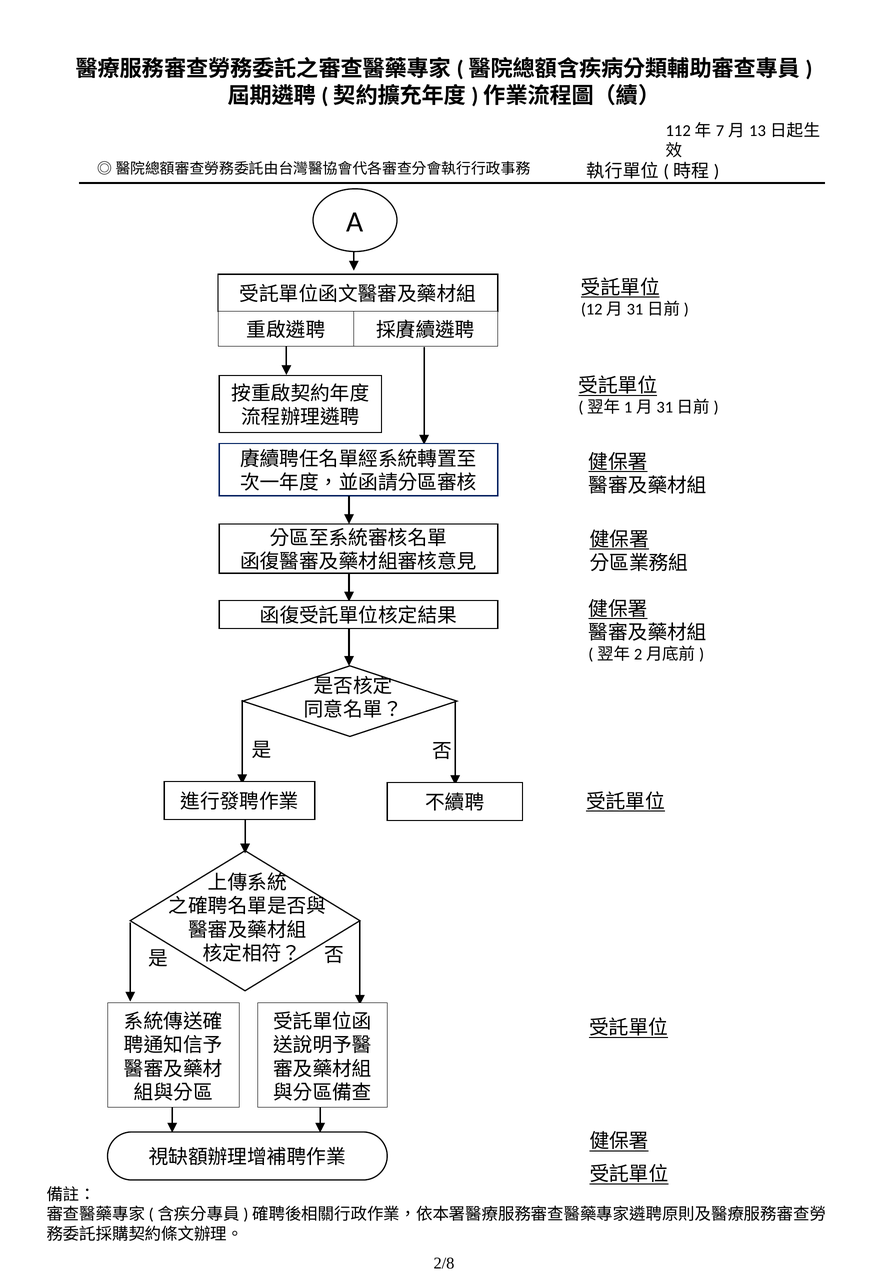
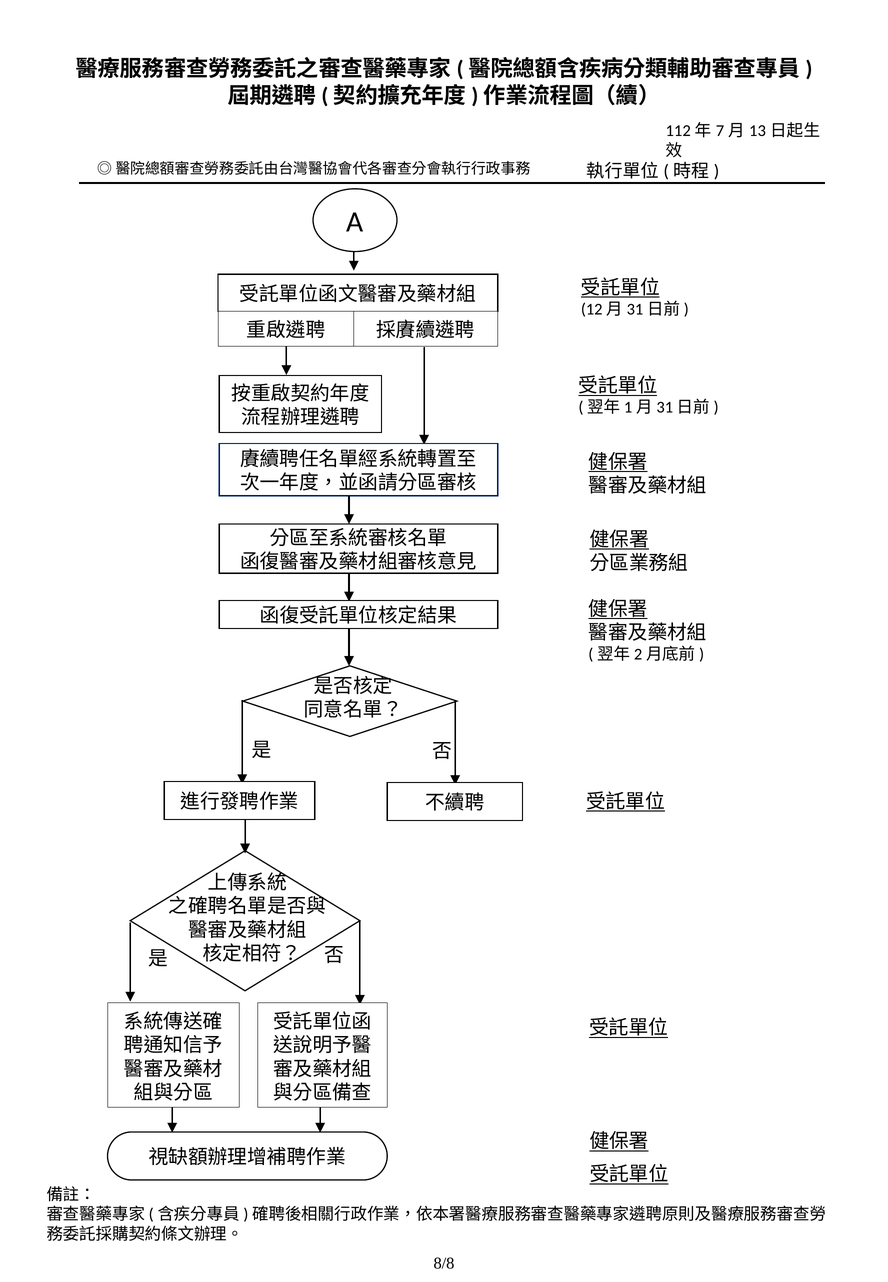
2/8: 2/8 -> 8/8
